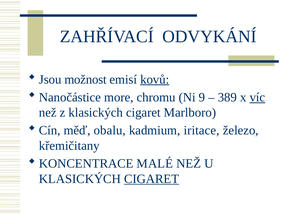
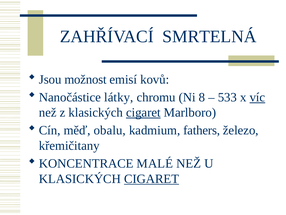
ODVYKÁNÍ: ODVYKÁNÍ -> SMRTELNÁ
kovů underline: present -> none
more: more -> látky
9: 9 -> 8
389: 389 -> 533
cigaret at (143, 112) underline: none -> present
iritace: iritace -> fathers
